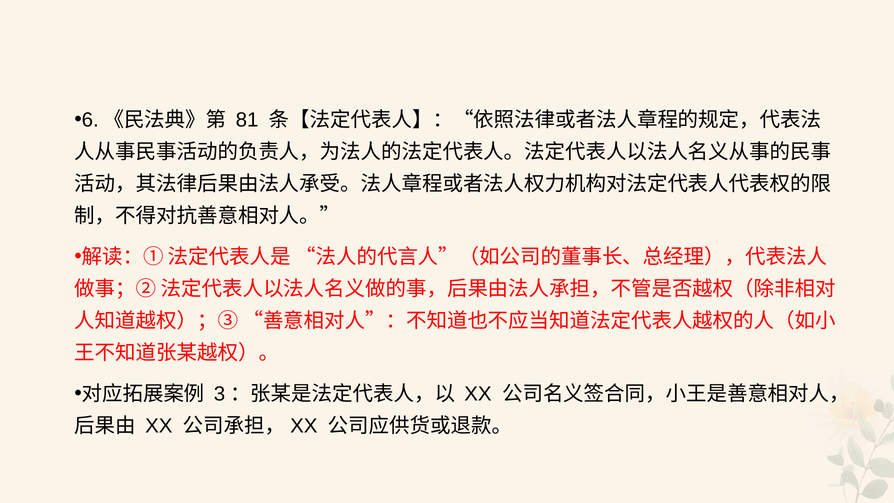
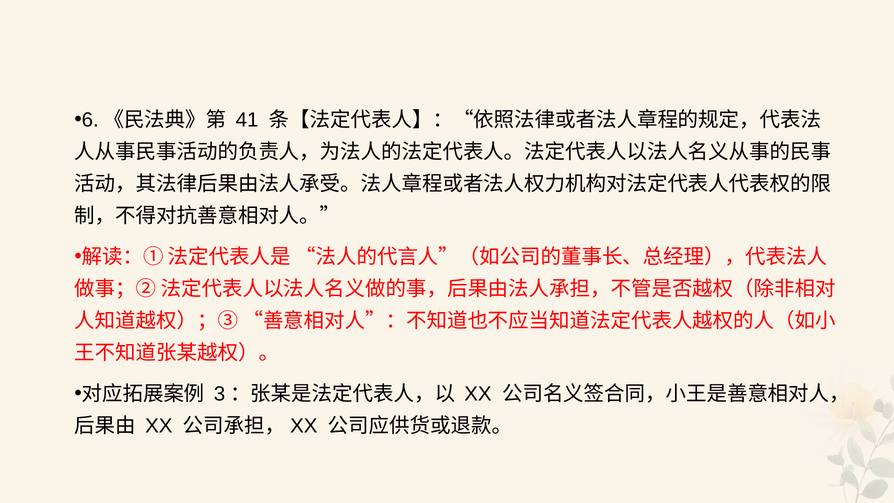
81: 81 -> 41
